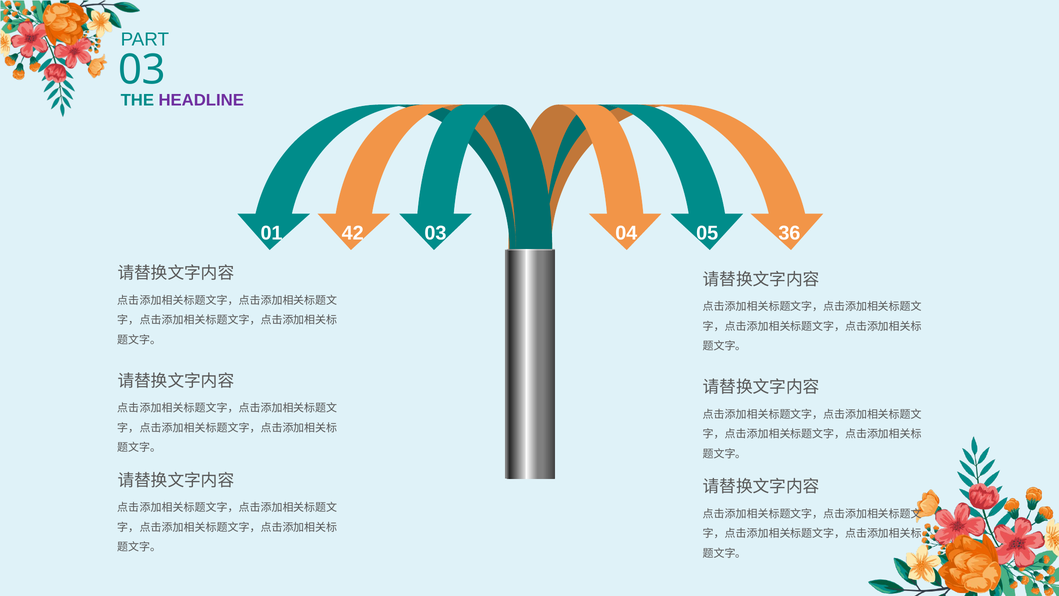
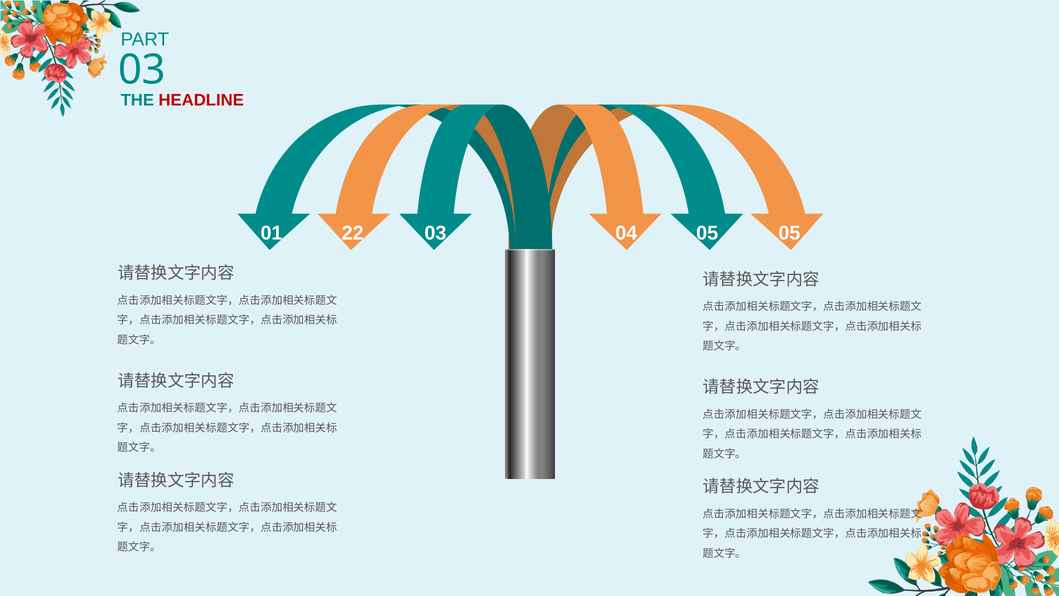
HEADLINE colour: purple -> red
42: 42 -> 22
05 36: 36 -> 05
